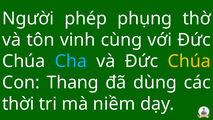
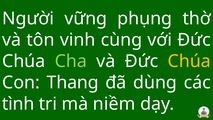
phép: phép -> vững
Cha colour: light blue -> light green
thời: thời -> tình
